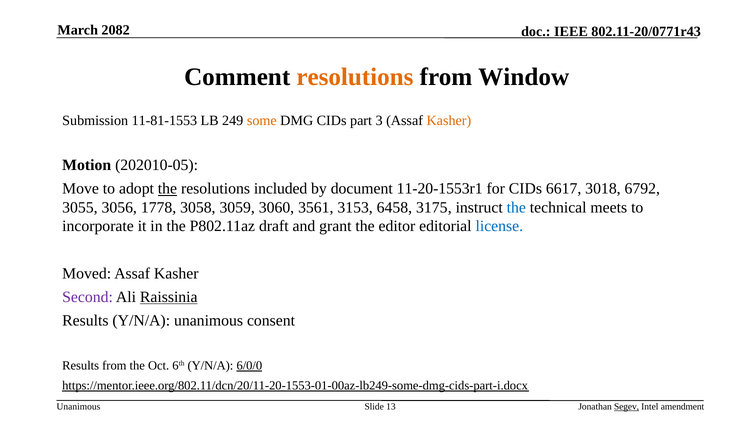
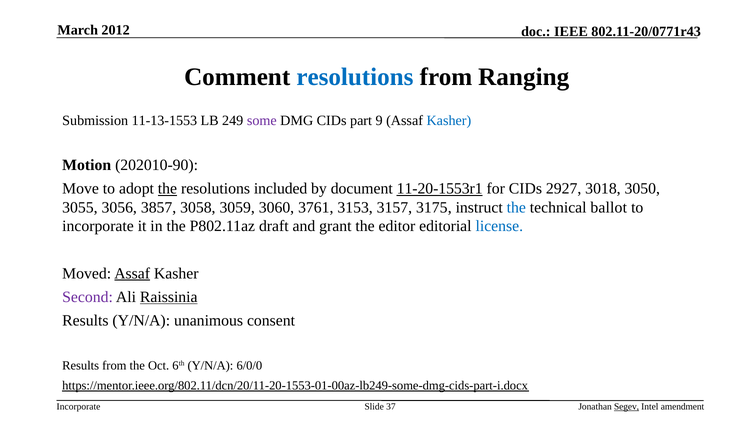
2082: 2082 -> 2012
resolutions at (355, 77) colour: orange -> blue
Window: Window -> Ranging
11-81-1553: 11-81-1553 -> 11-13-1553
some colour: orange -> purple
3: 3 -> 9
Kasher at (449, 121) colour: orange -> blue
202010-05: 202010-05 -> 202010-90
11-20-1553r1 underline: none -> present
6617: 6617 -> 2927
6792: 6792 -> 3050
1778: 1778 -> 3857
3561: 3561 -> 3761
6458: 6458 -> 3157
meets: meets -> ballot
Assaf at (132, 273) underline: none -> present
6/0/0 underline: present -> none
Unanimous at (79, 407): Unanimous -> Incorporate
13: 13 -> 37
